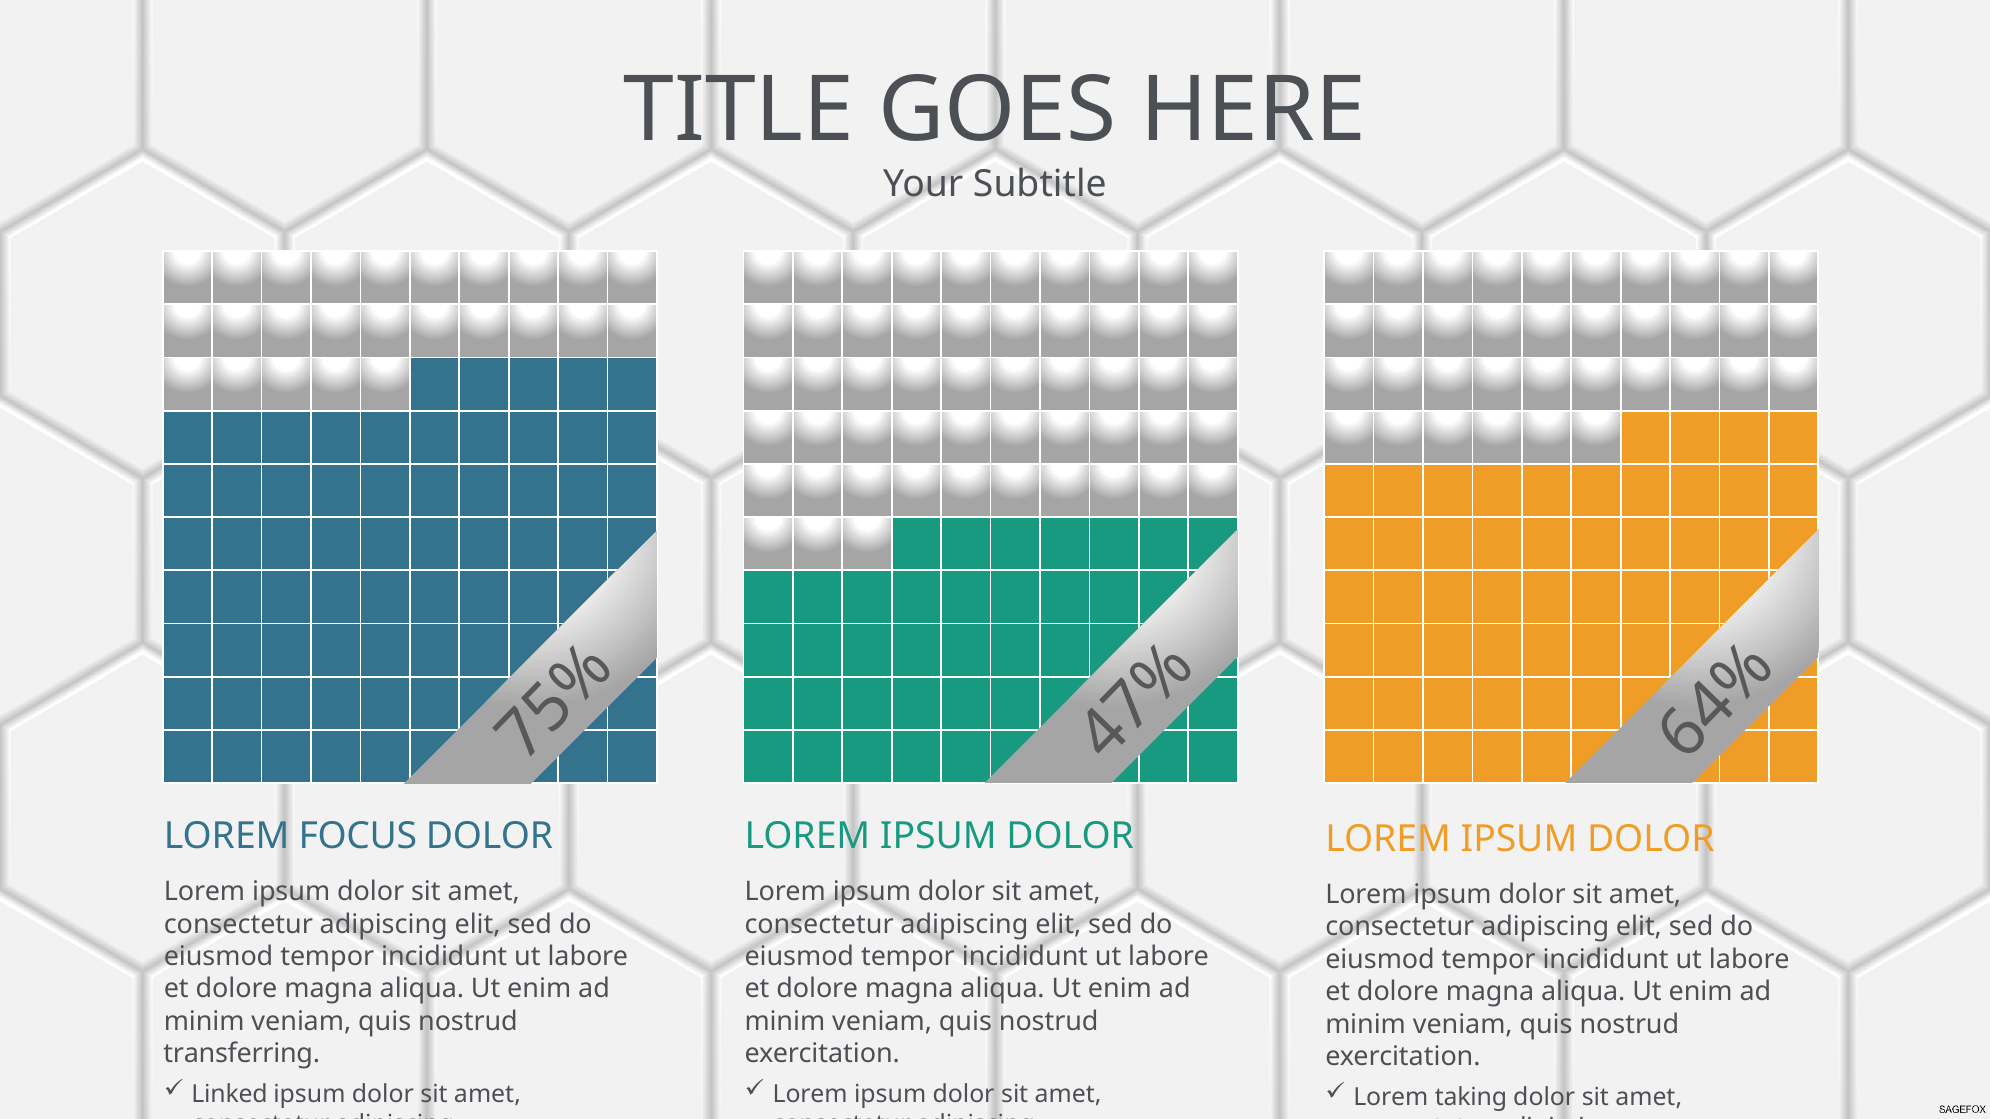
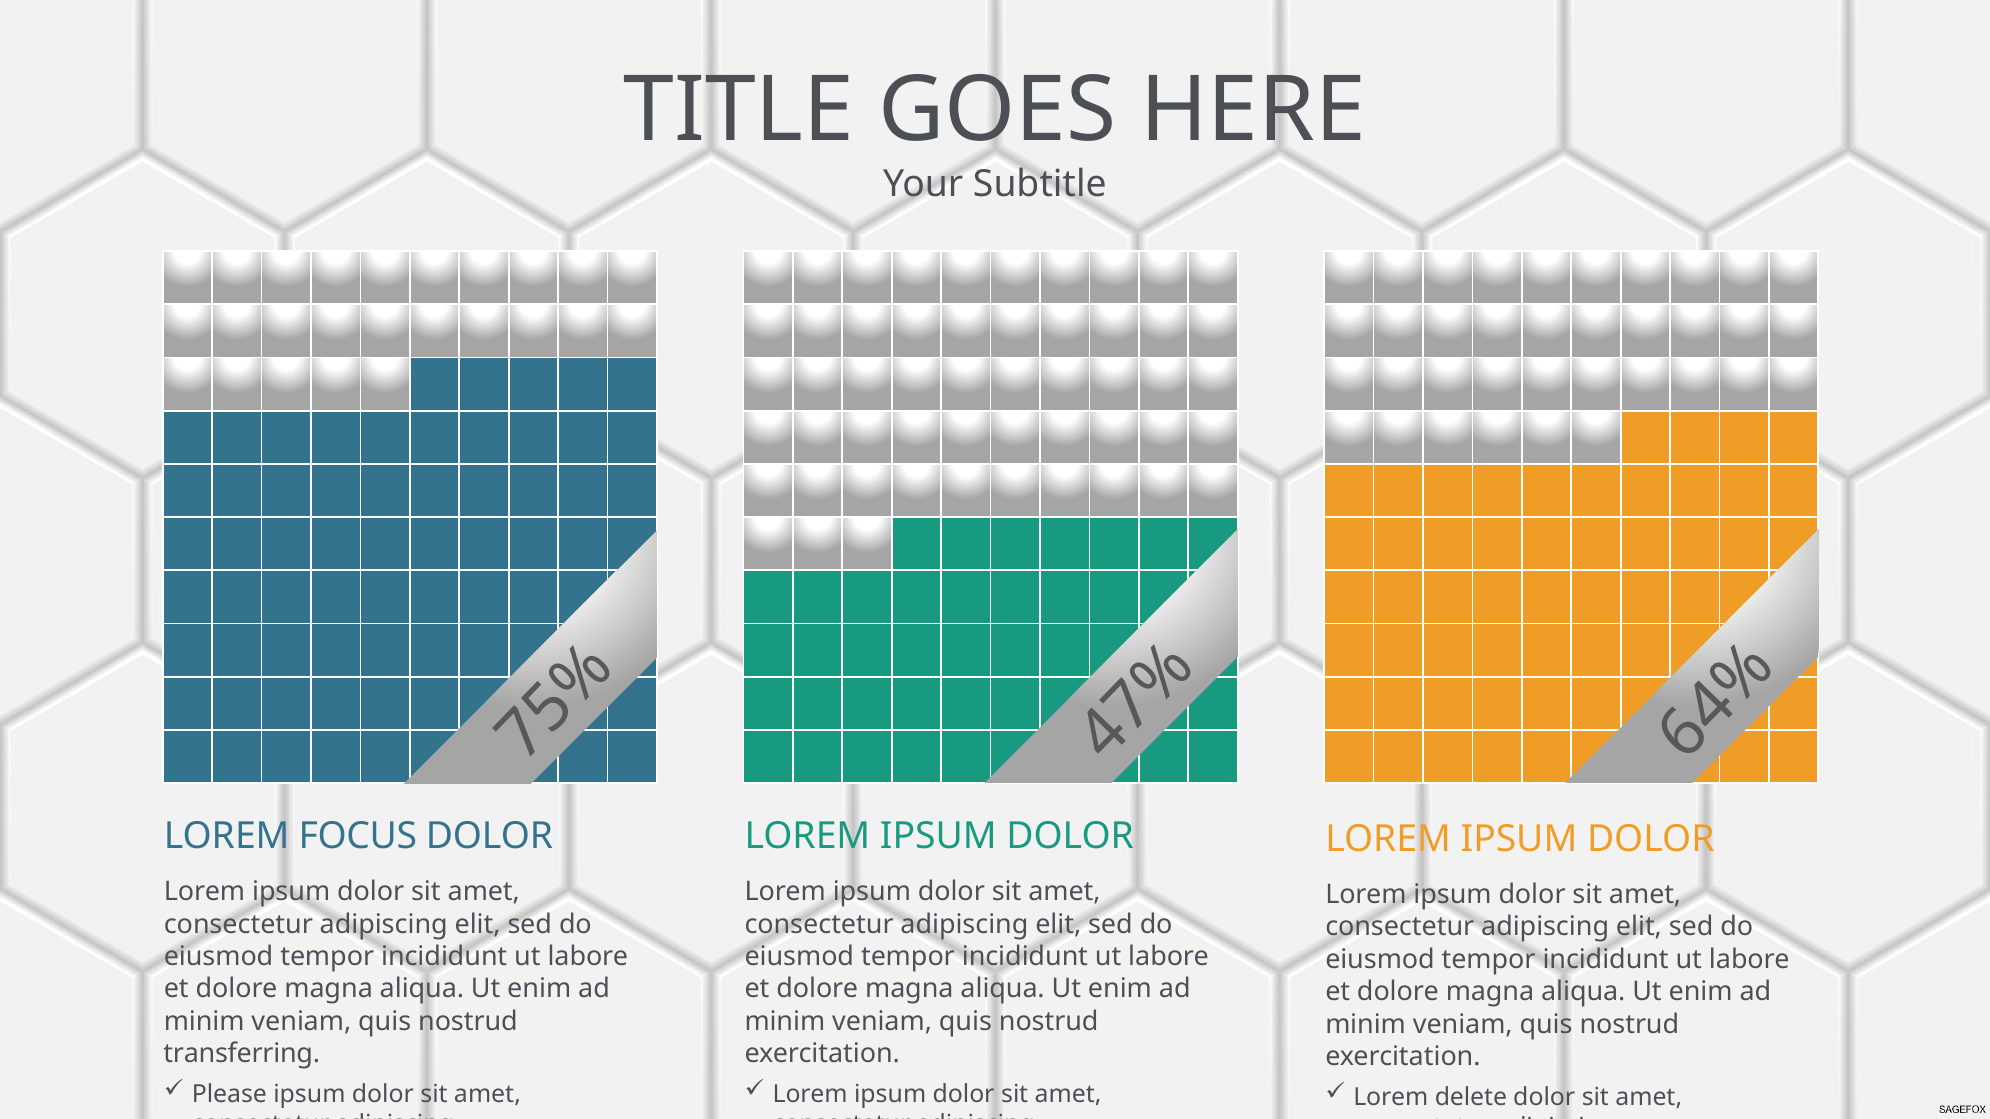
Linked: Linked -> Please
taking: taking -> delete
